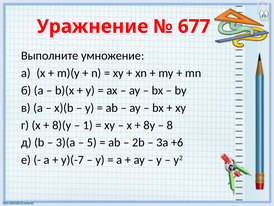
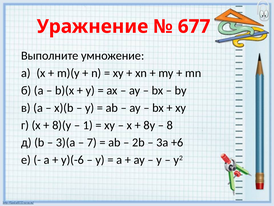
5: 5 -> 7
y)(-7: y)(-7 -> y)(-6
